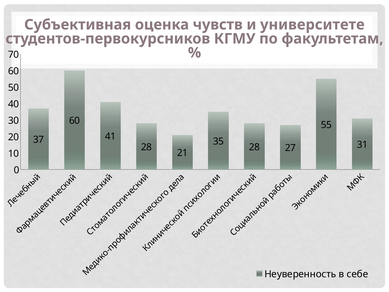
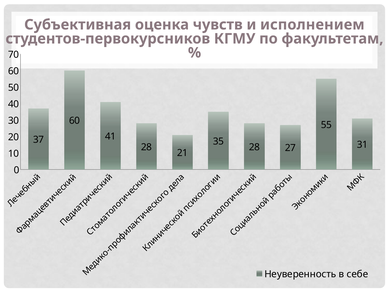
университете: университете -> исполнением
